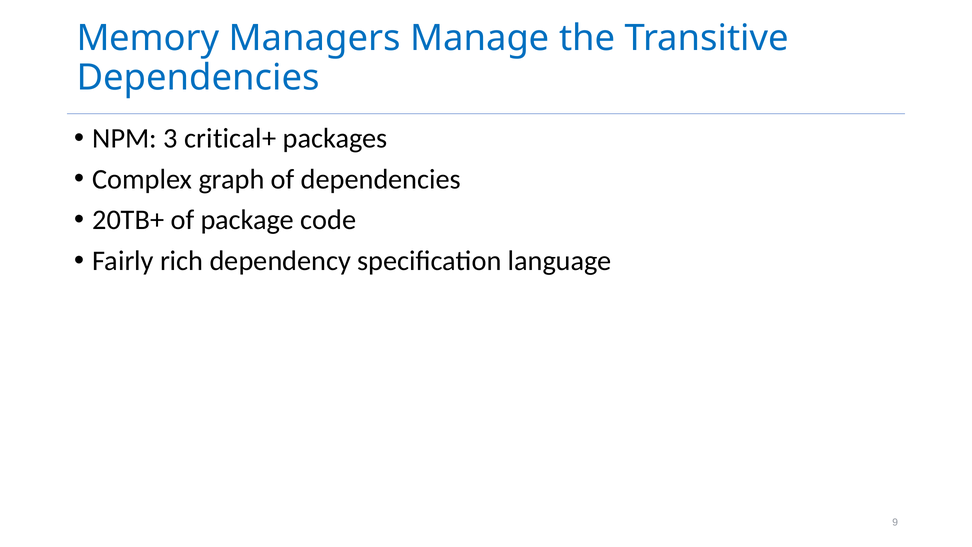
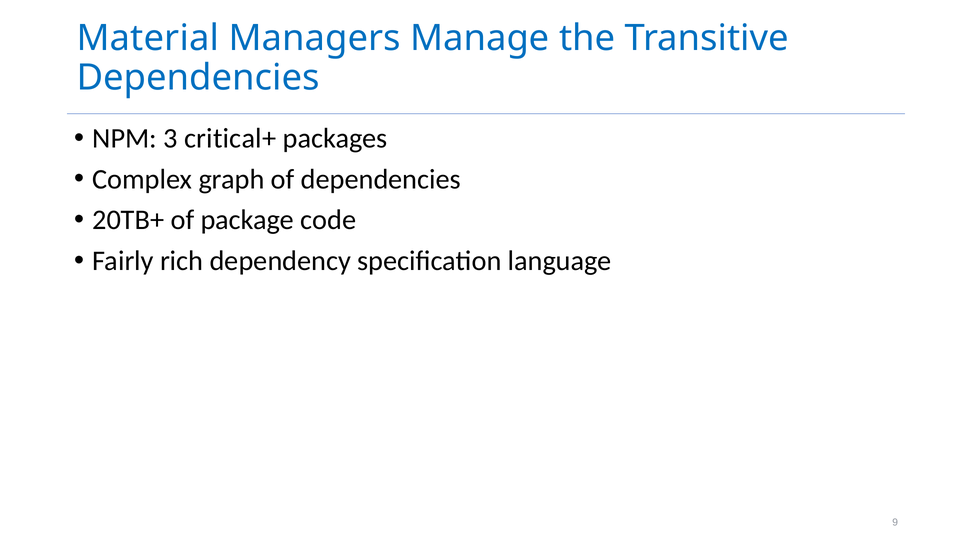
Memory: Memory -> Material
